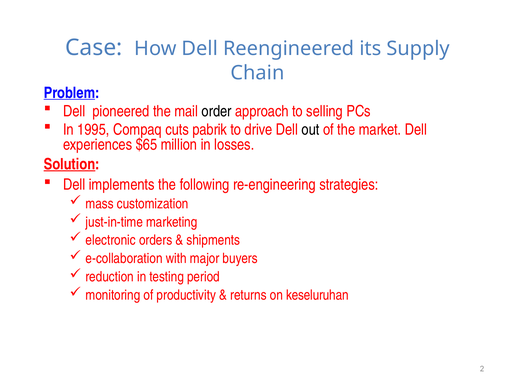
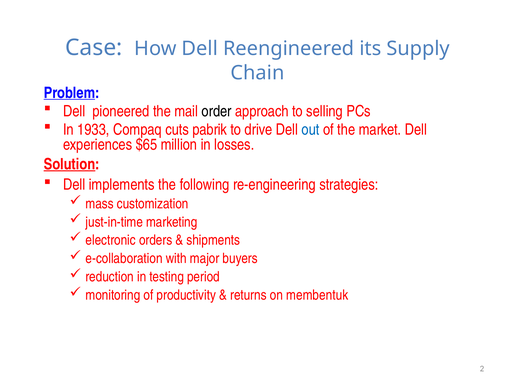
1995: 1995 -> 1933
out colour: black -> blue
keseluruhan: keseluruhan -> membentuk
